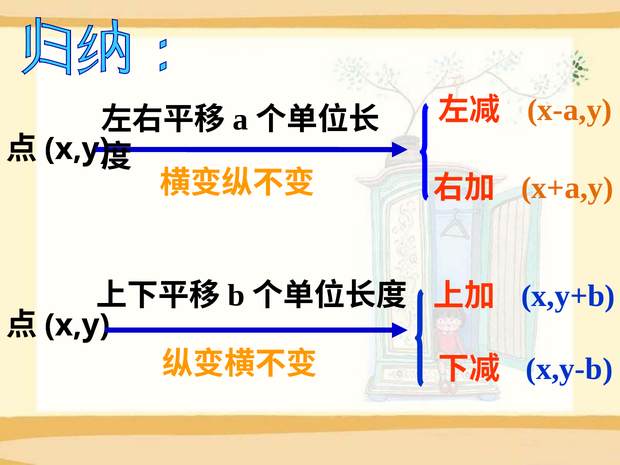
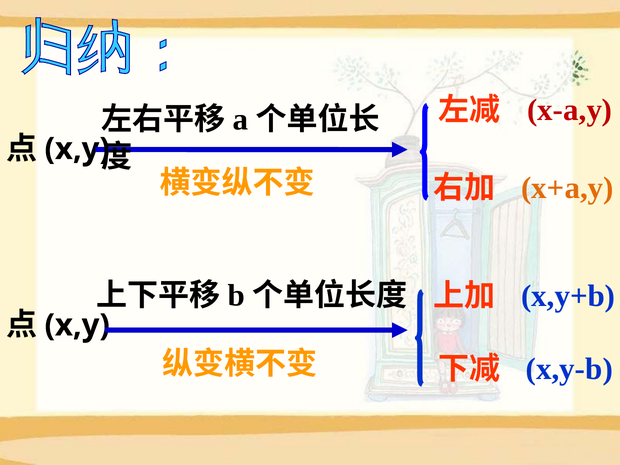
x-a,y colour: orange -> red
